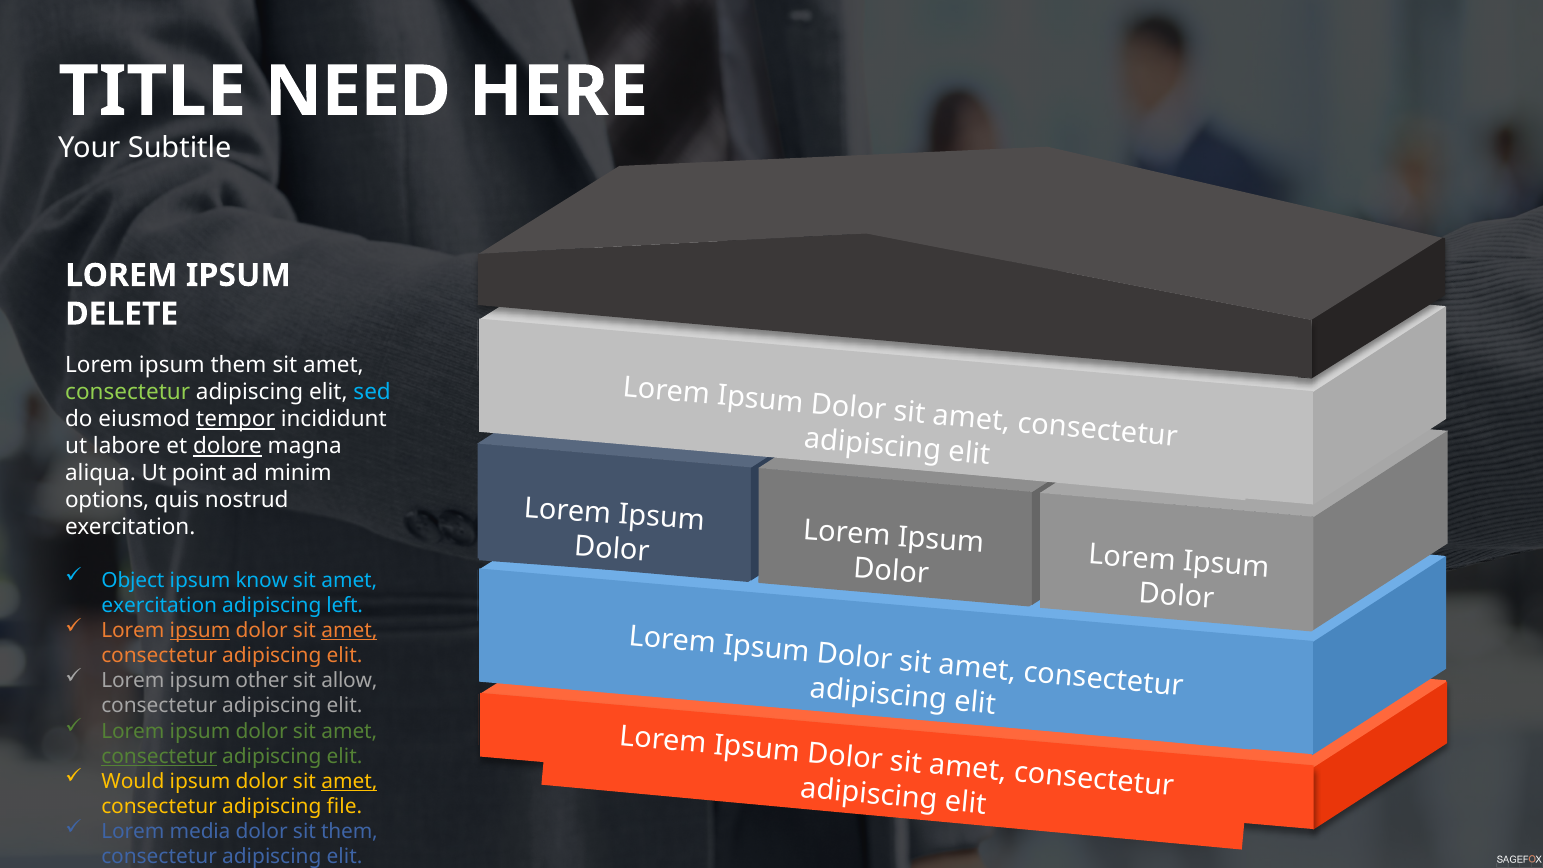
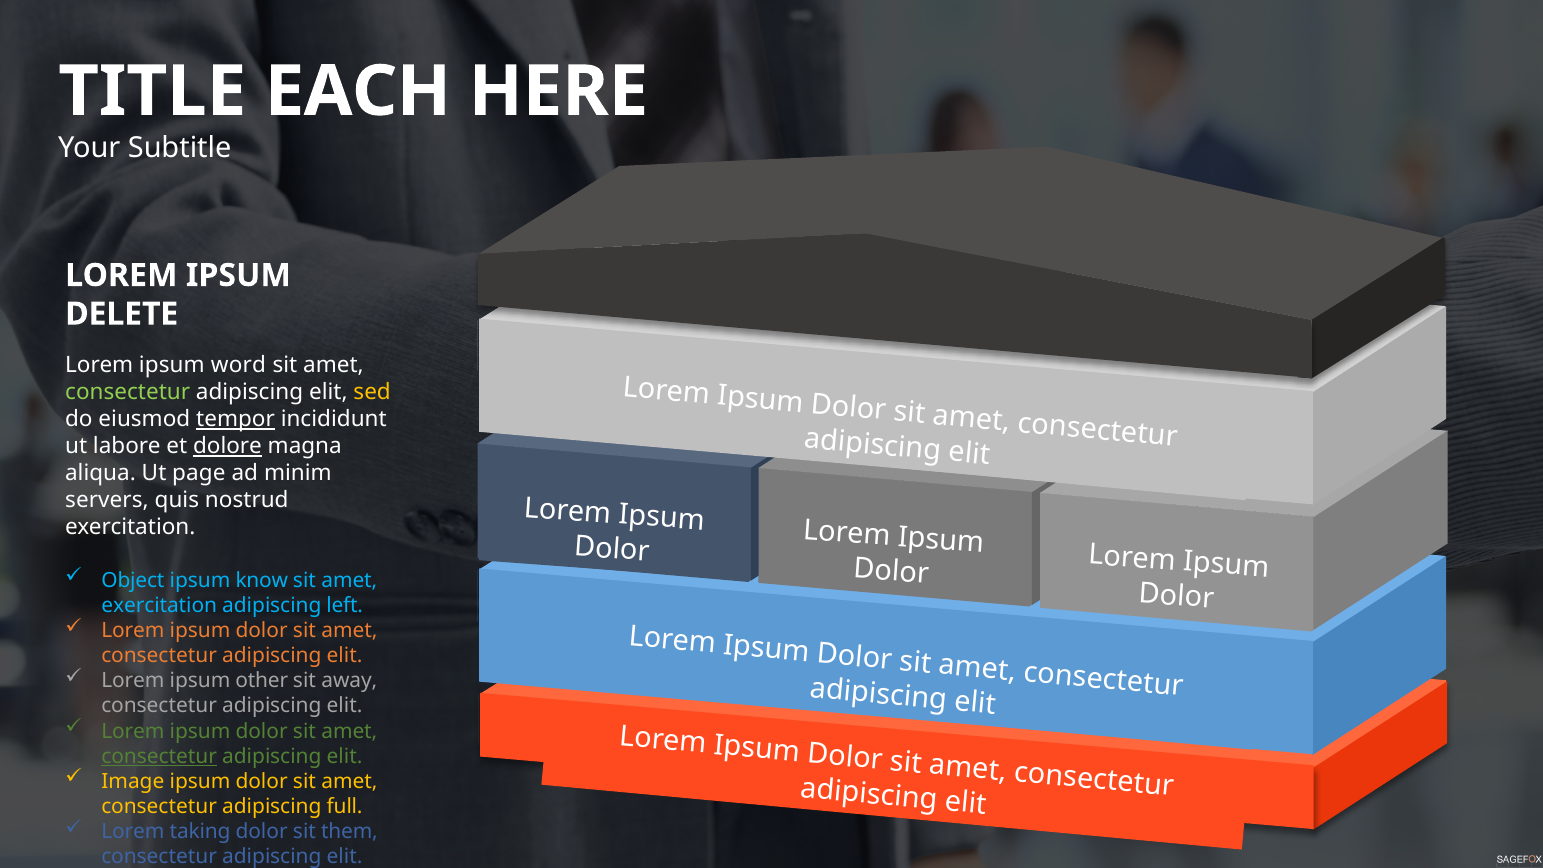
NEED: NEED -> EACH
ipsum them: them -> word
sed colour: light blue -> yellow
point: point -> page
options: options -> servers
ipsum at (200, 631) underline: present -> none
amet at (349, 631) underline: present -> none
allow: allow -> away
Would: Would -> Image
amet at (349, 781) underline: present -> none
file: file -> full
media: media -> taking
